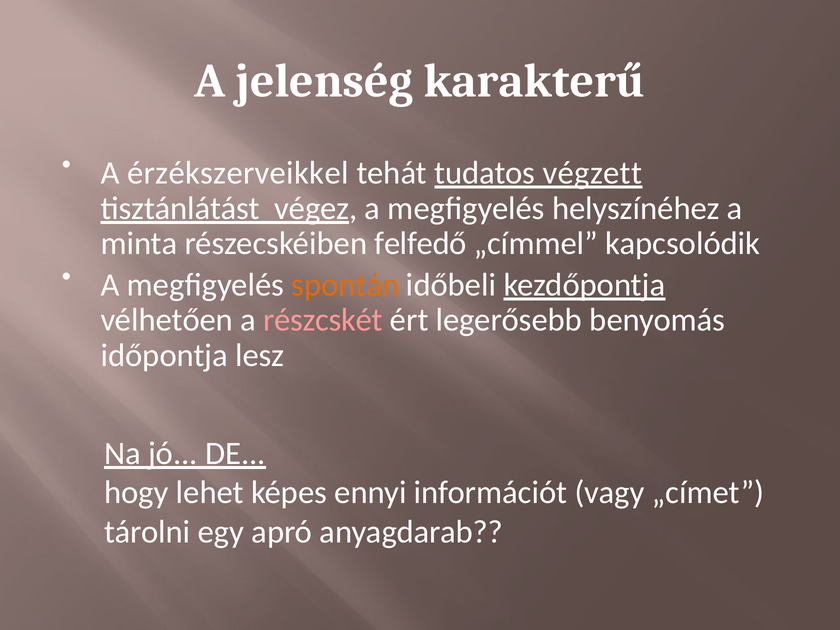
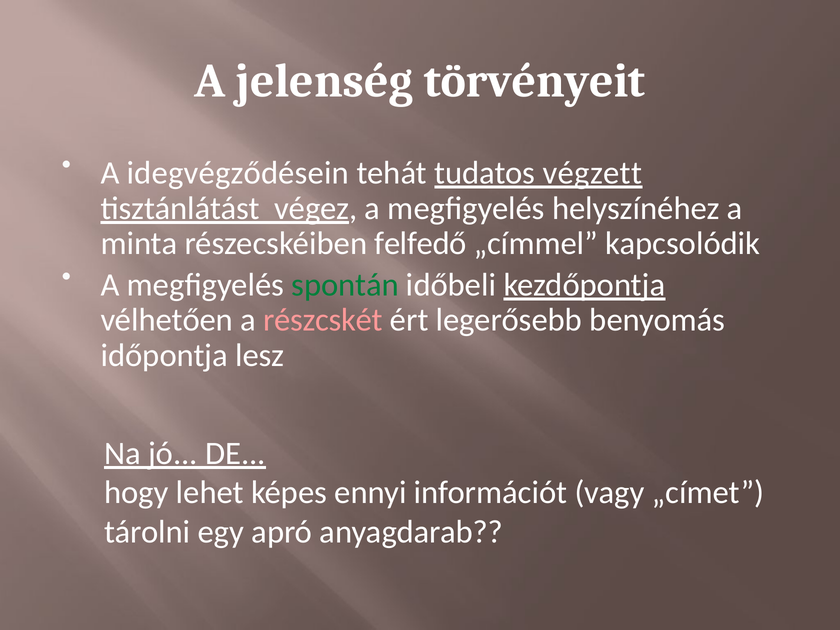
karakterű: karakterű -> törvényeit
érzékszerveikkel: érzékszerveikkel -> idegvégződésein
spontán colour: orange -> green
